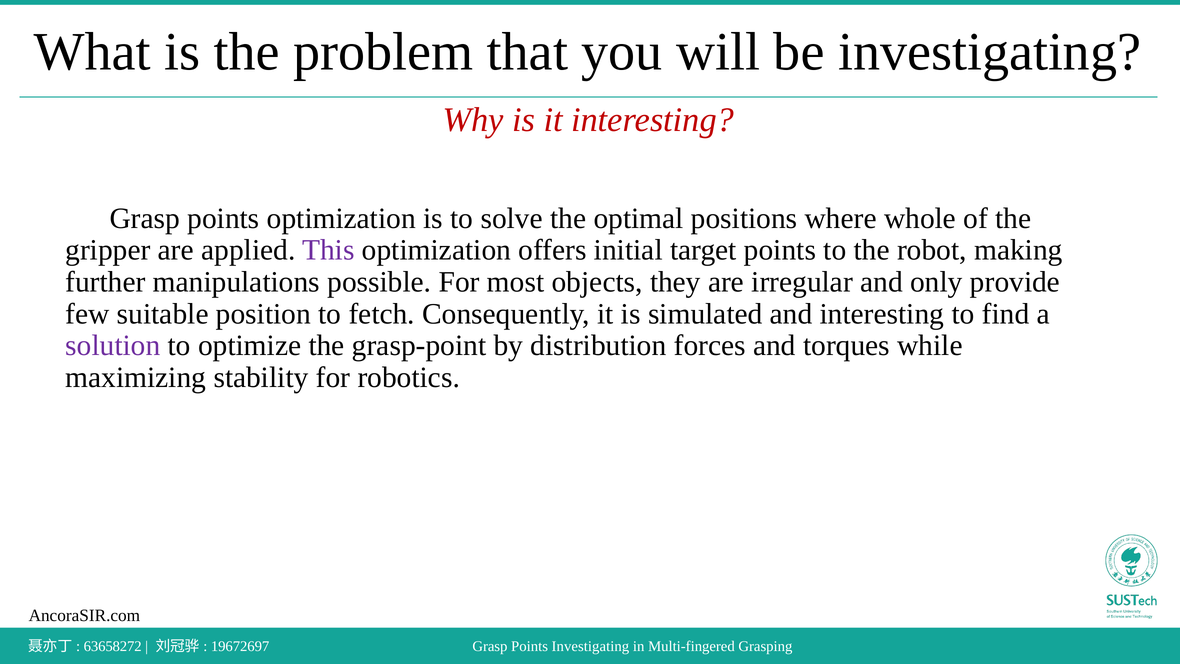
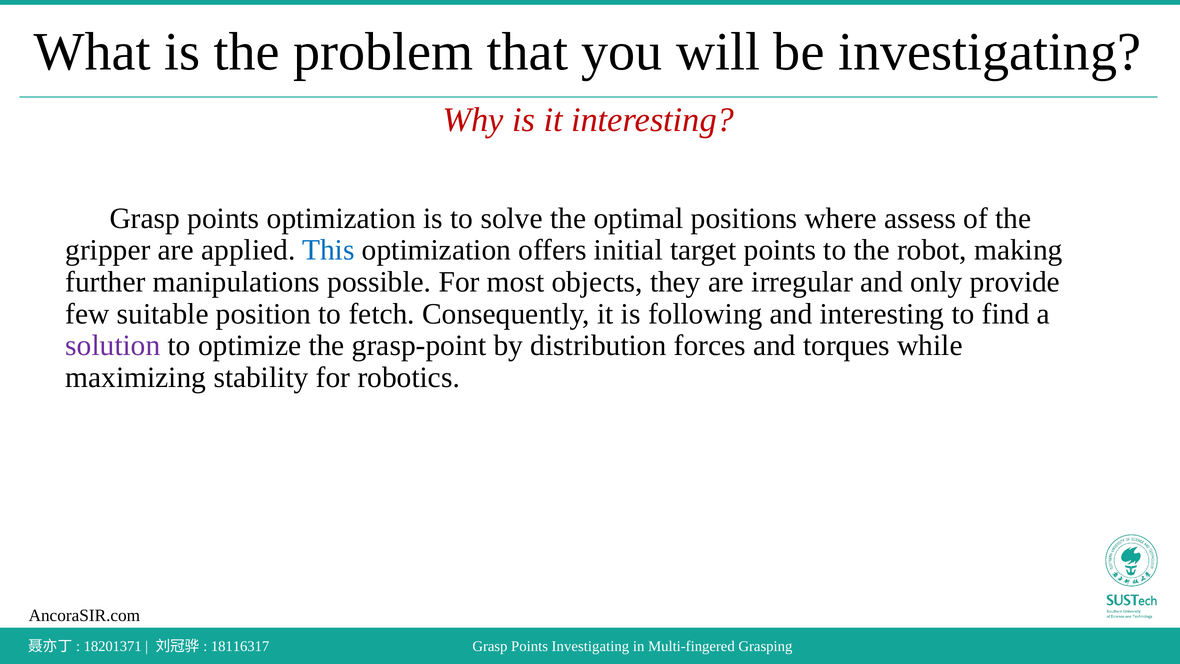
whole: whole -> assess
This colour: purple -> blue
simulated: simulated -> following
63658272: 63658272 -> 18201371
19672697: 19672697 -> 18116317
